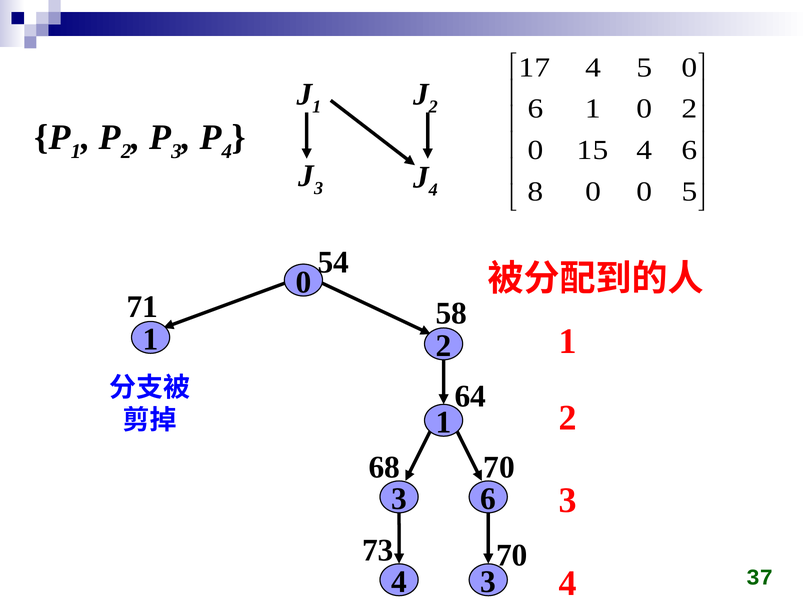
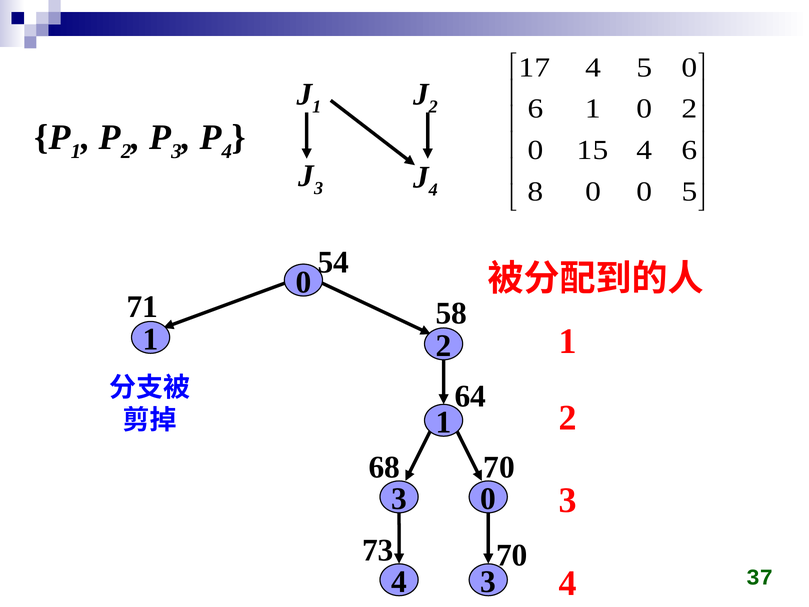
3 6: 6 -> 0
